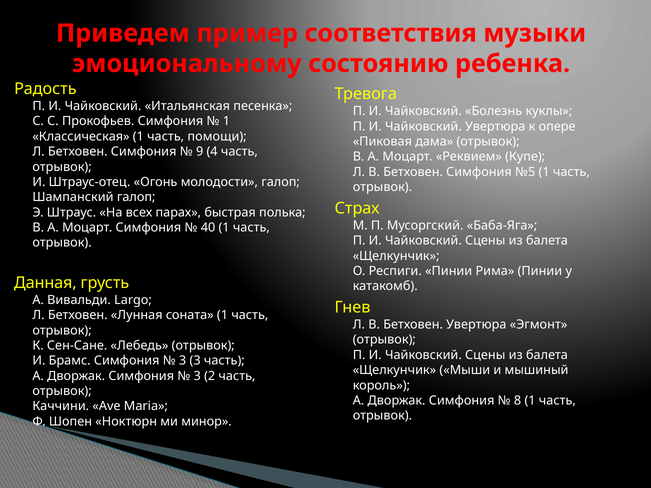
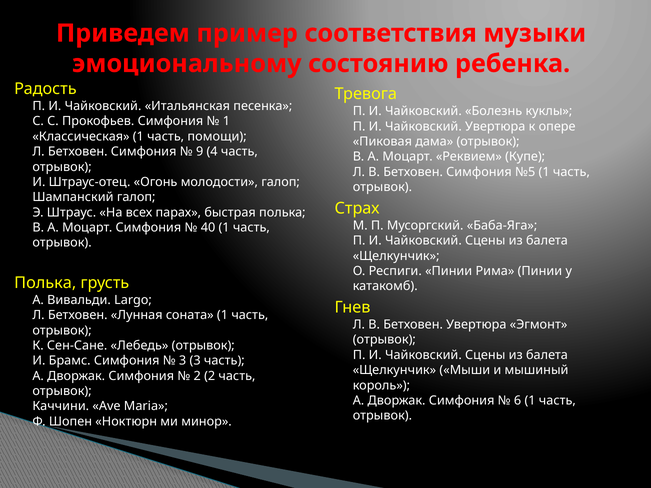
Данная at (45, 283): Данная -> Полька
3 at (197, 376): 3 -> 2
8: 8 -> 6
